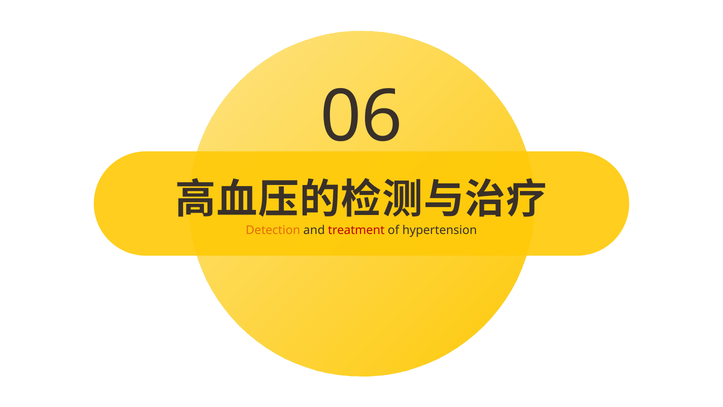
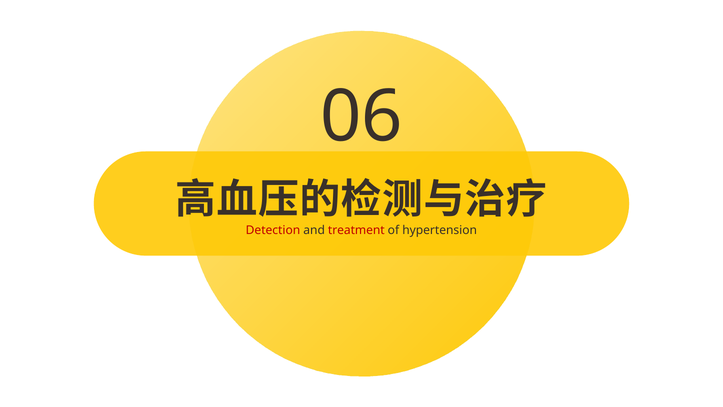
Detection colour: orange -> red
